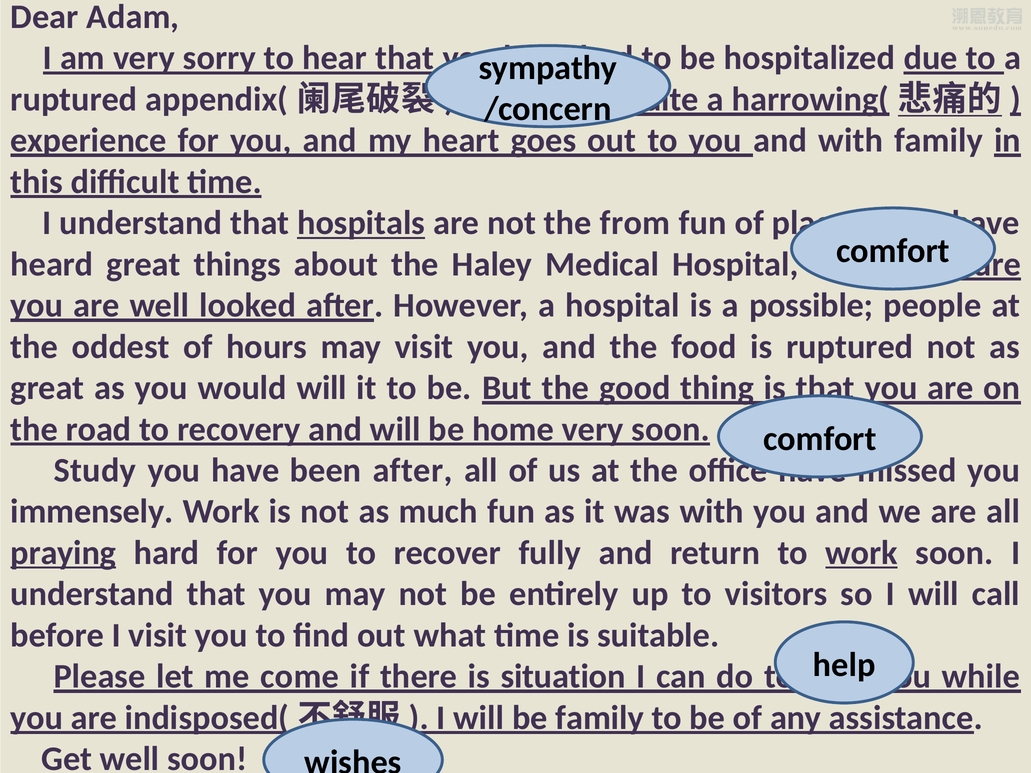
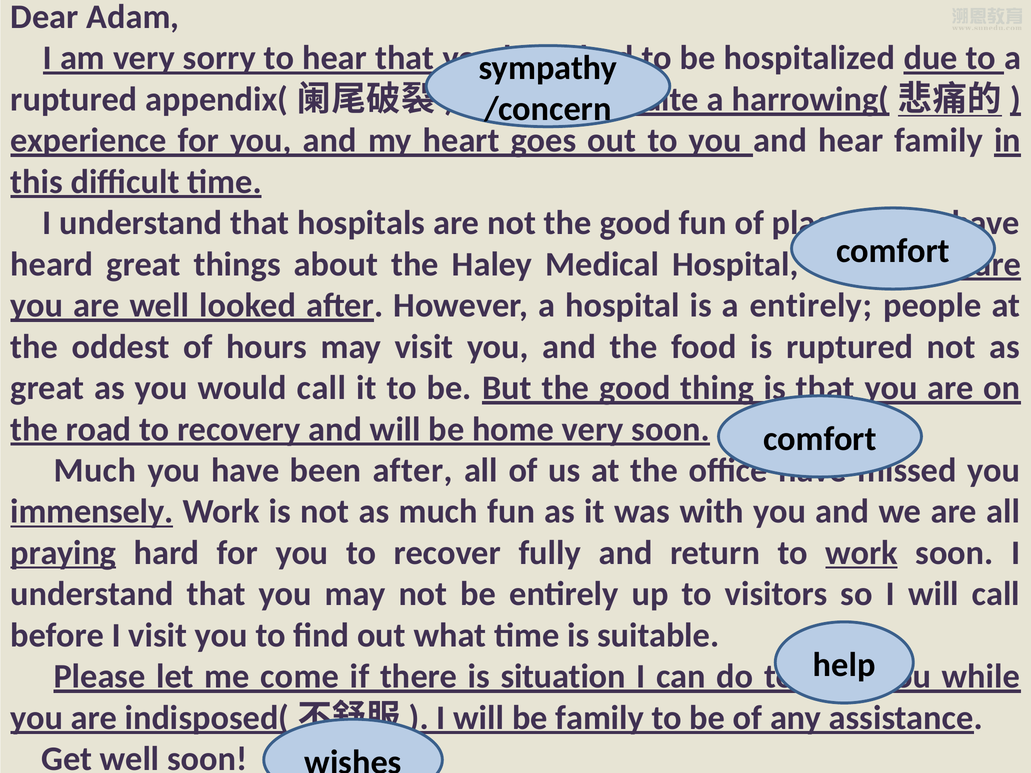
and with: with -> hear
hospitals underline: present -> none
not the from: from -> good
a possible: possible -> entirely
would will: will -> call
Study at (95, 471): Study -> Much
immensely underline: none -> present
